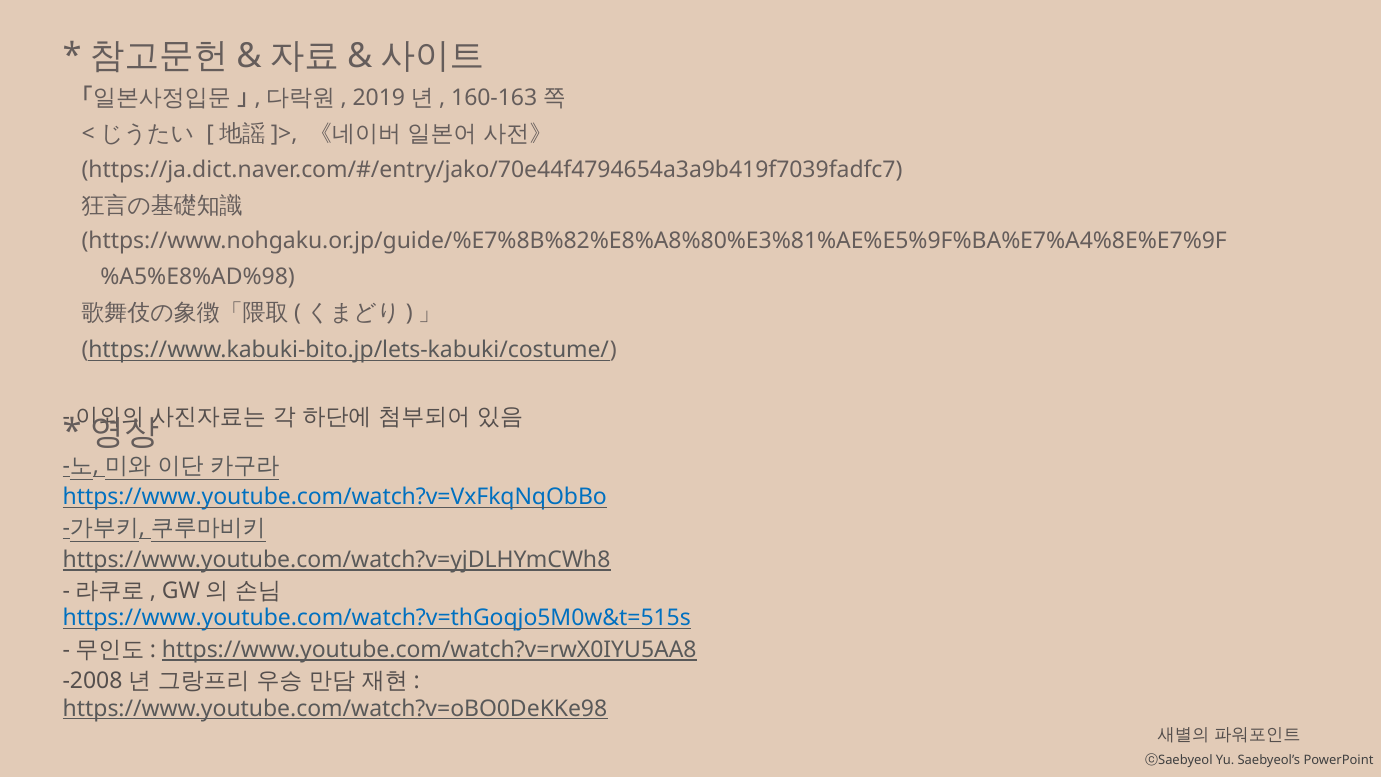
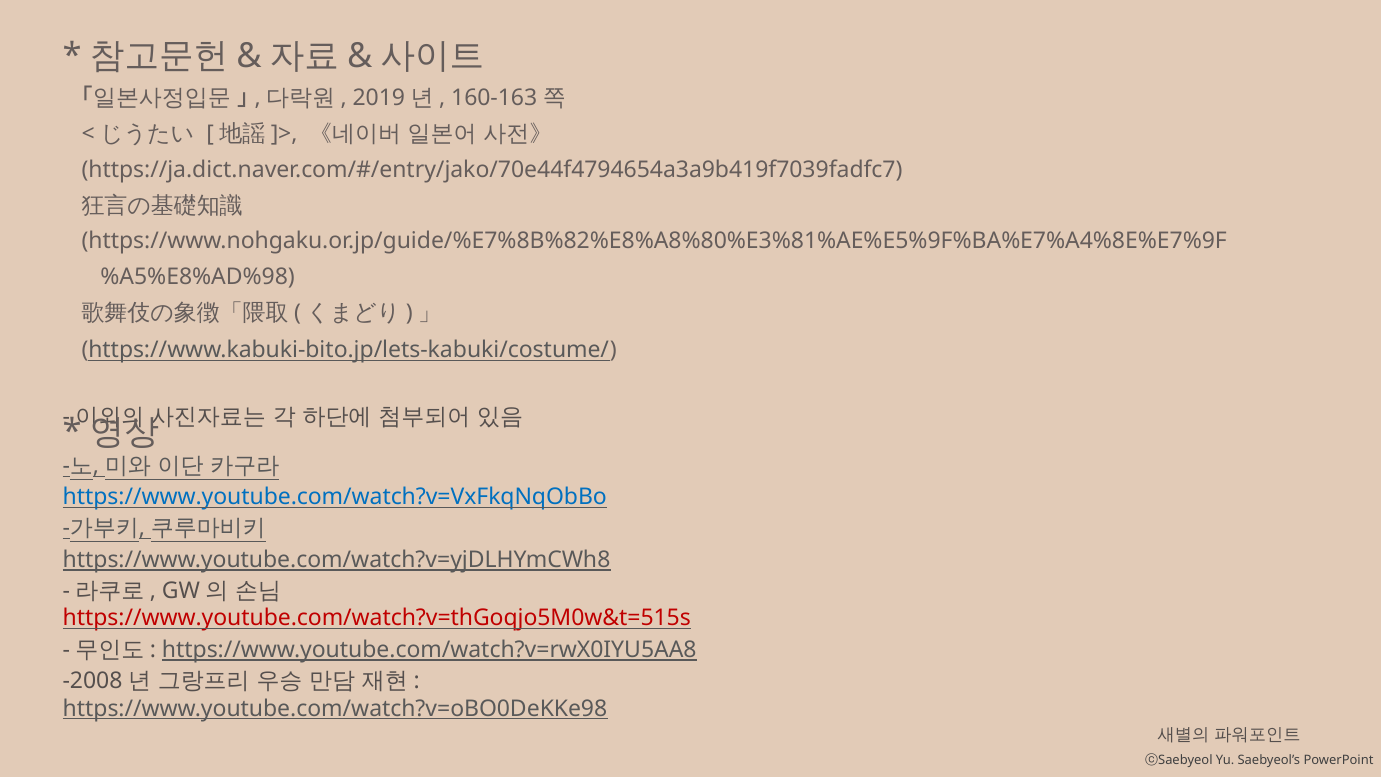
https://www.youtube.com/watch?v=thGoqjo5M0w&t=515s colour: blue -> red
